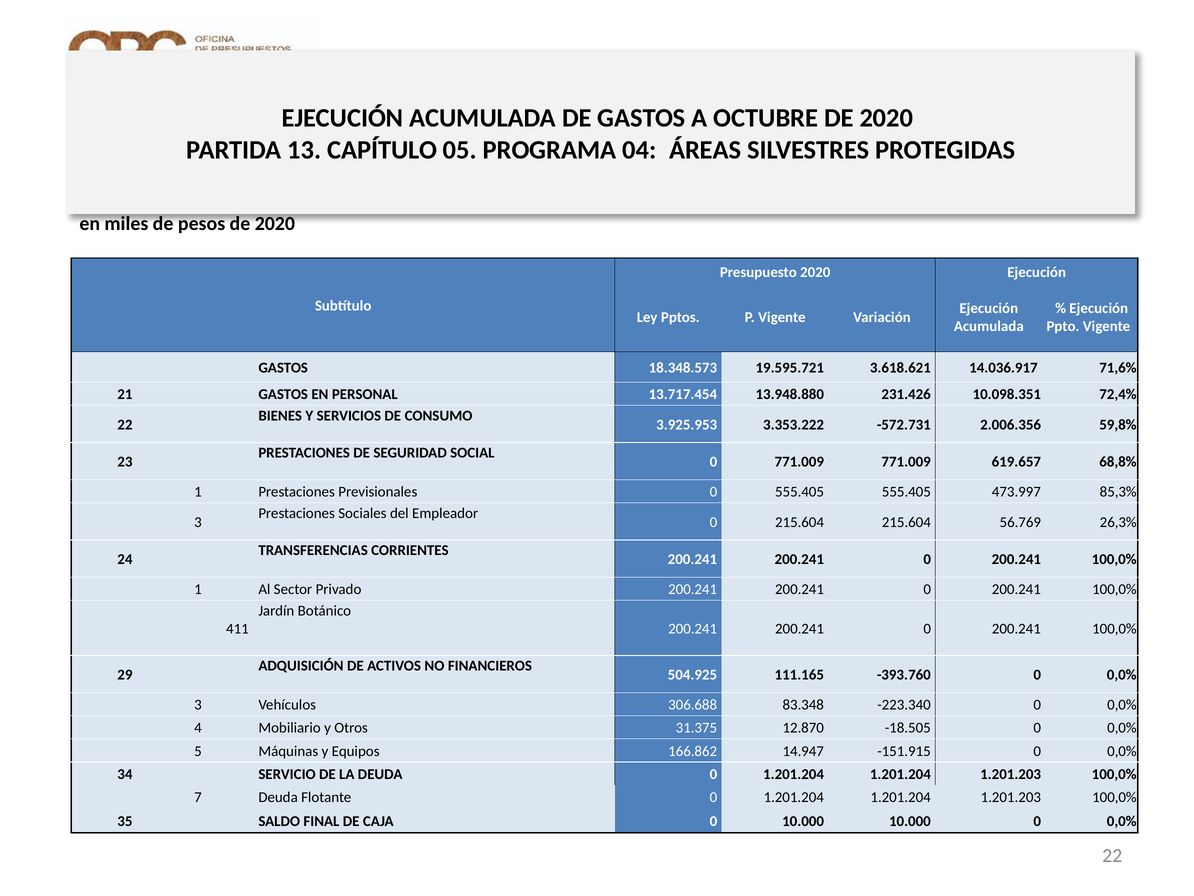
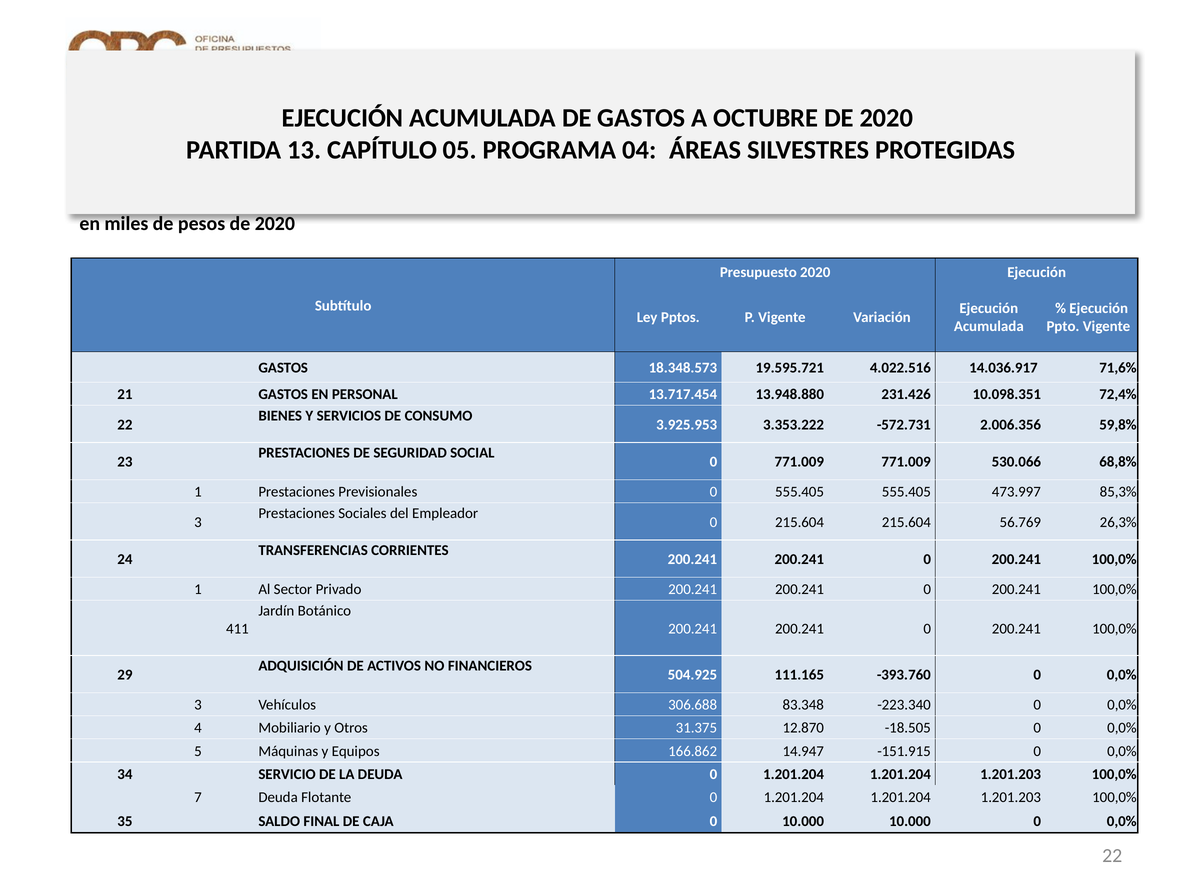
3.618.621: 3.618.621 -> 4.022.516
619.657: 619.657 -> 530.066
